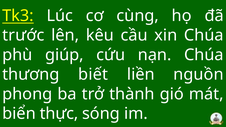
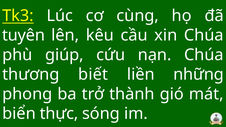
trước: trước -> tuyên
nguồn: nguồn -> những
